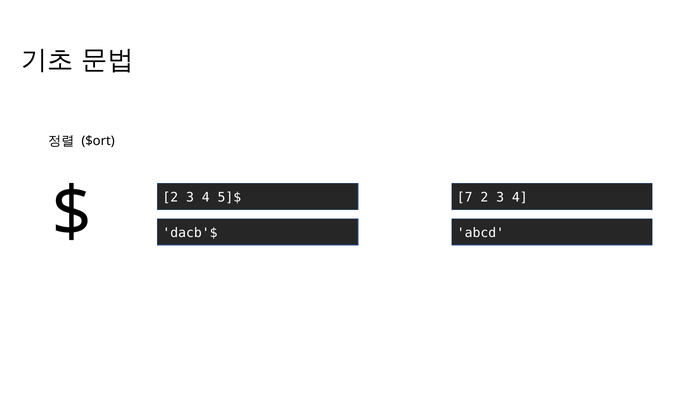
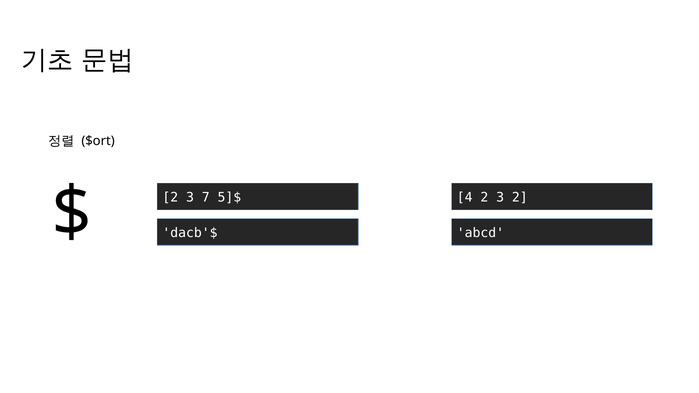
4 at (206, 198): 4 -> 7
7: 7 -> 4
4 at (520, 198): 4 -> 2
